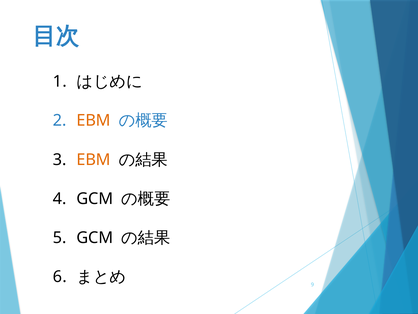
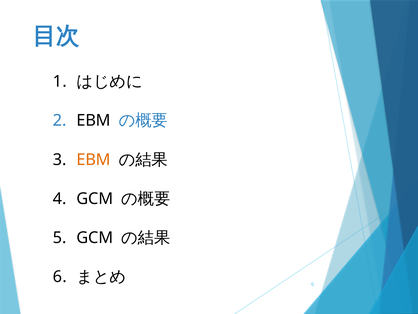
EBM at (94, 120) colour: orange -> black
